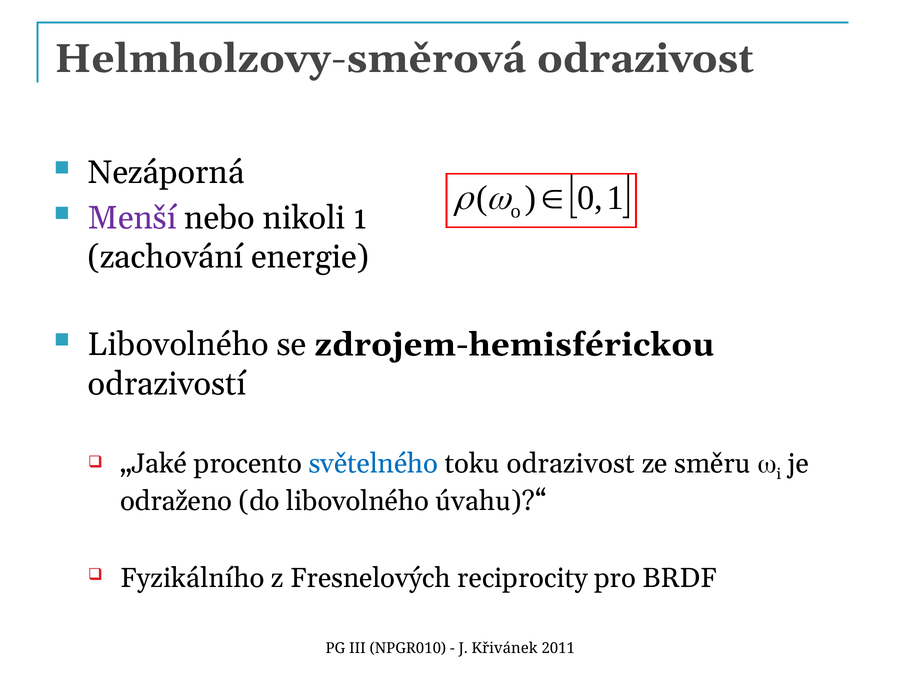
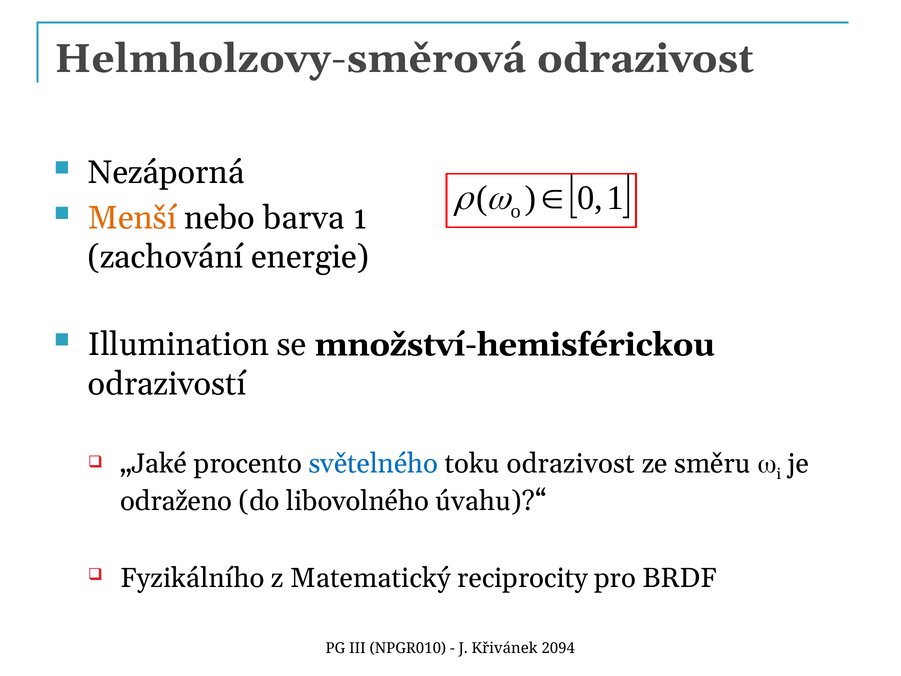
Menší colour: purple -> orange
nikoli: nikoli -> barva
Libovolného at (178, 345): Libovolného -> Illumination
zdrojem-hemisférickou: zdrojem-hemisférickou -> množství-hemisférickou
Fresnelových: Fresnelových -> Matematický
2011: 2011 -> 2094
